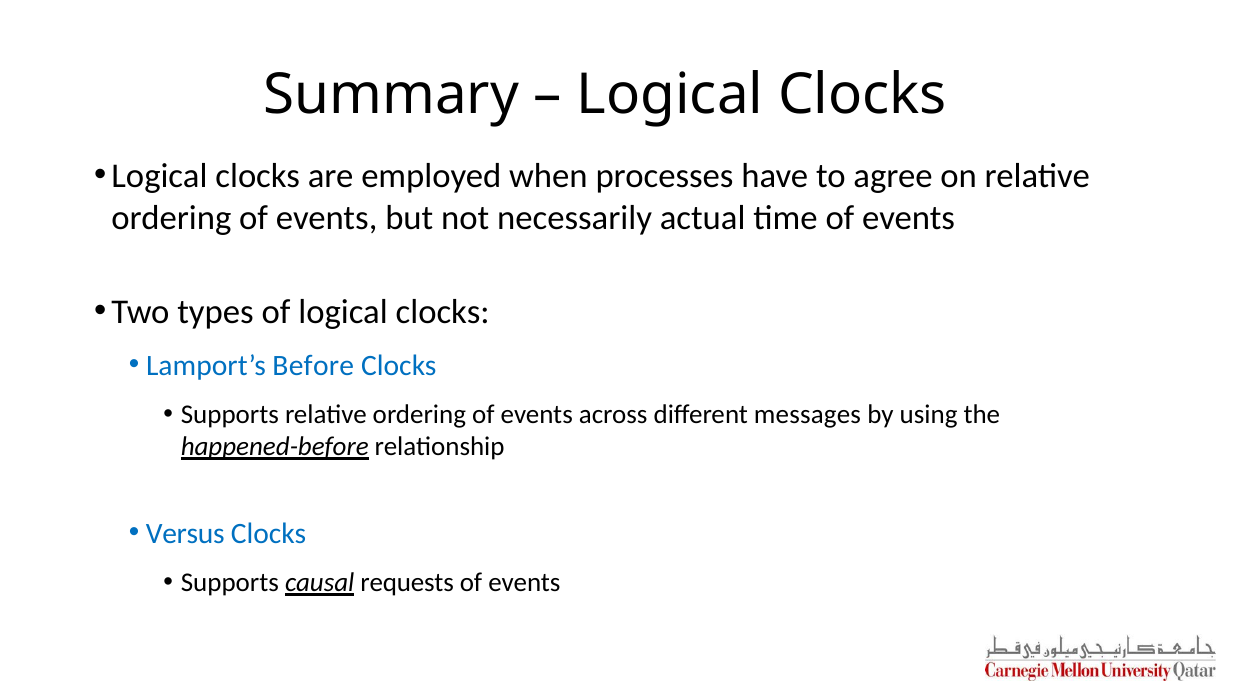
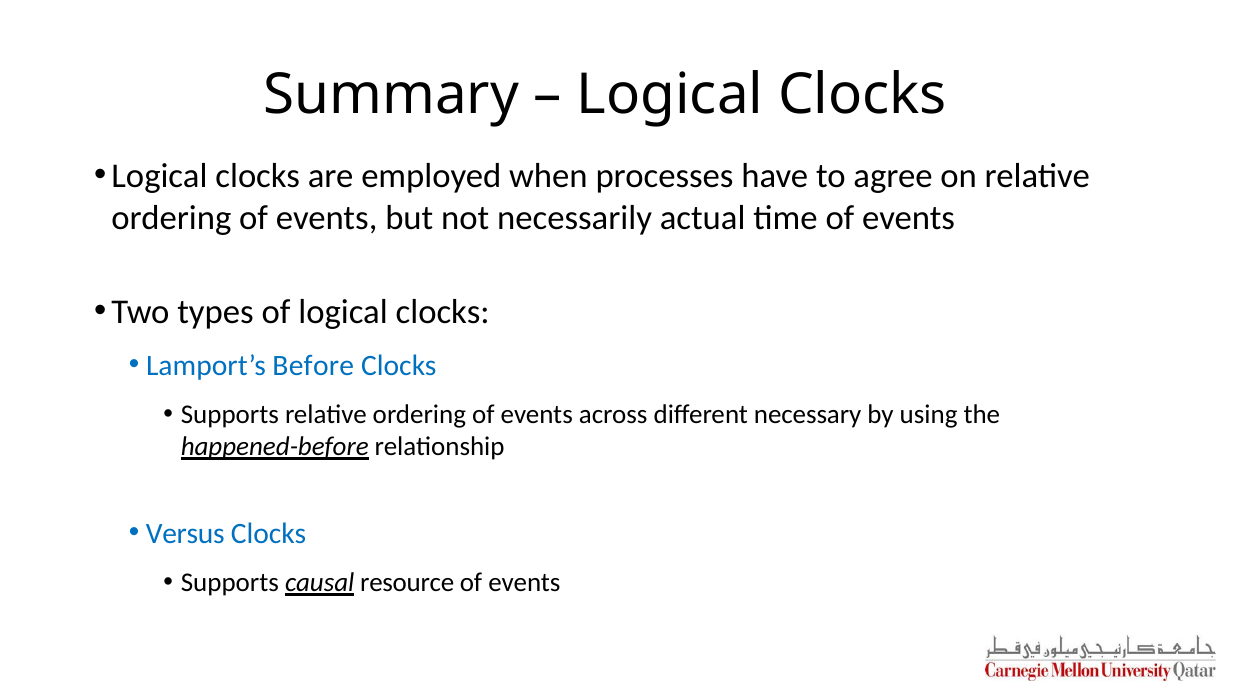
messages: messages -> necessary
requests: requests -> resource
